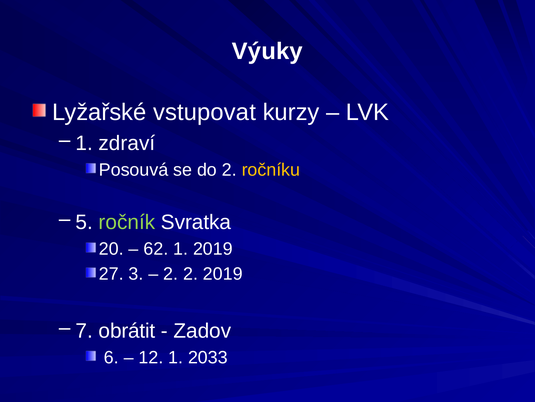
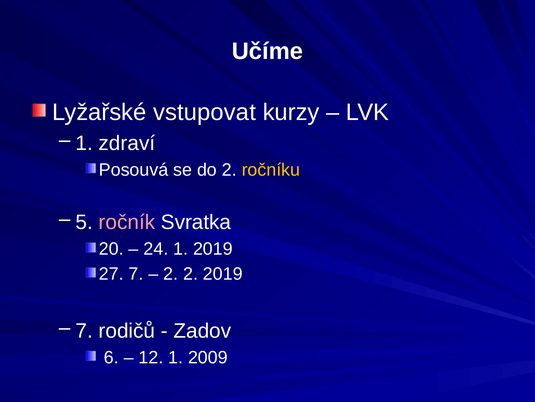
Výuky: Výuky -> Učíme
ročník colour: light green -> pink
62: 62 -> 24
3: 3 -> 7
obrátit: obrátit -> rodičů
2033: 2033 -> 2009
